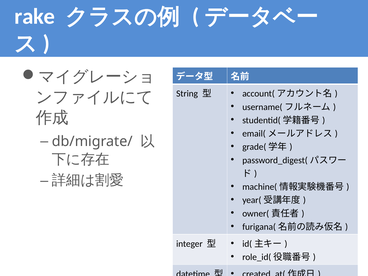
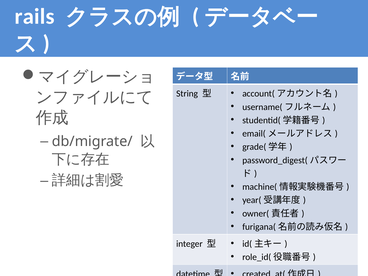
rake: rake -> rails
